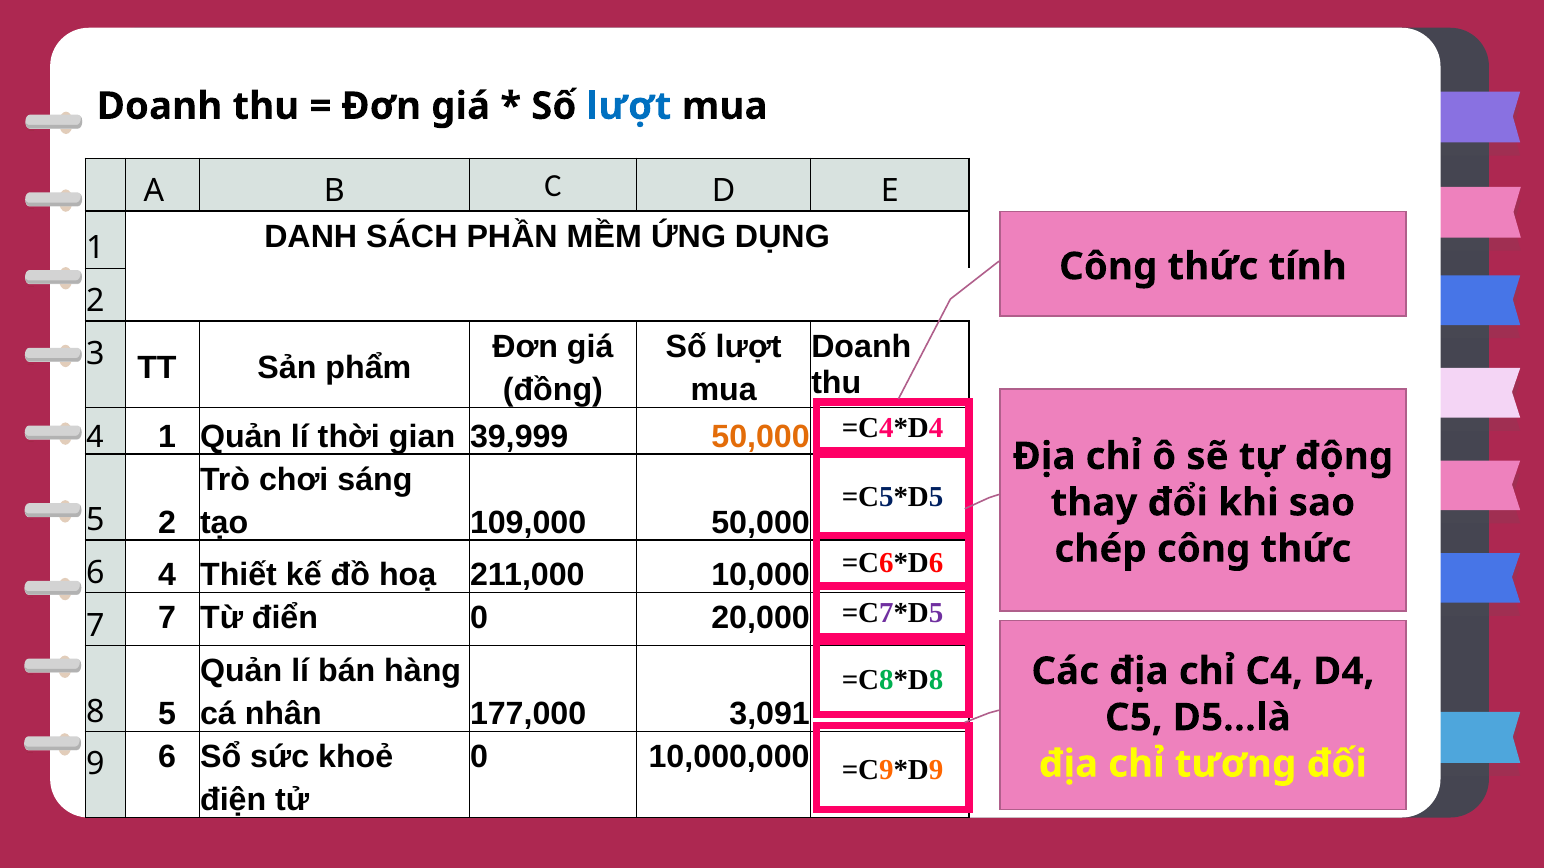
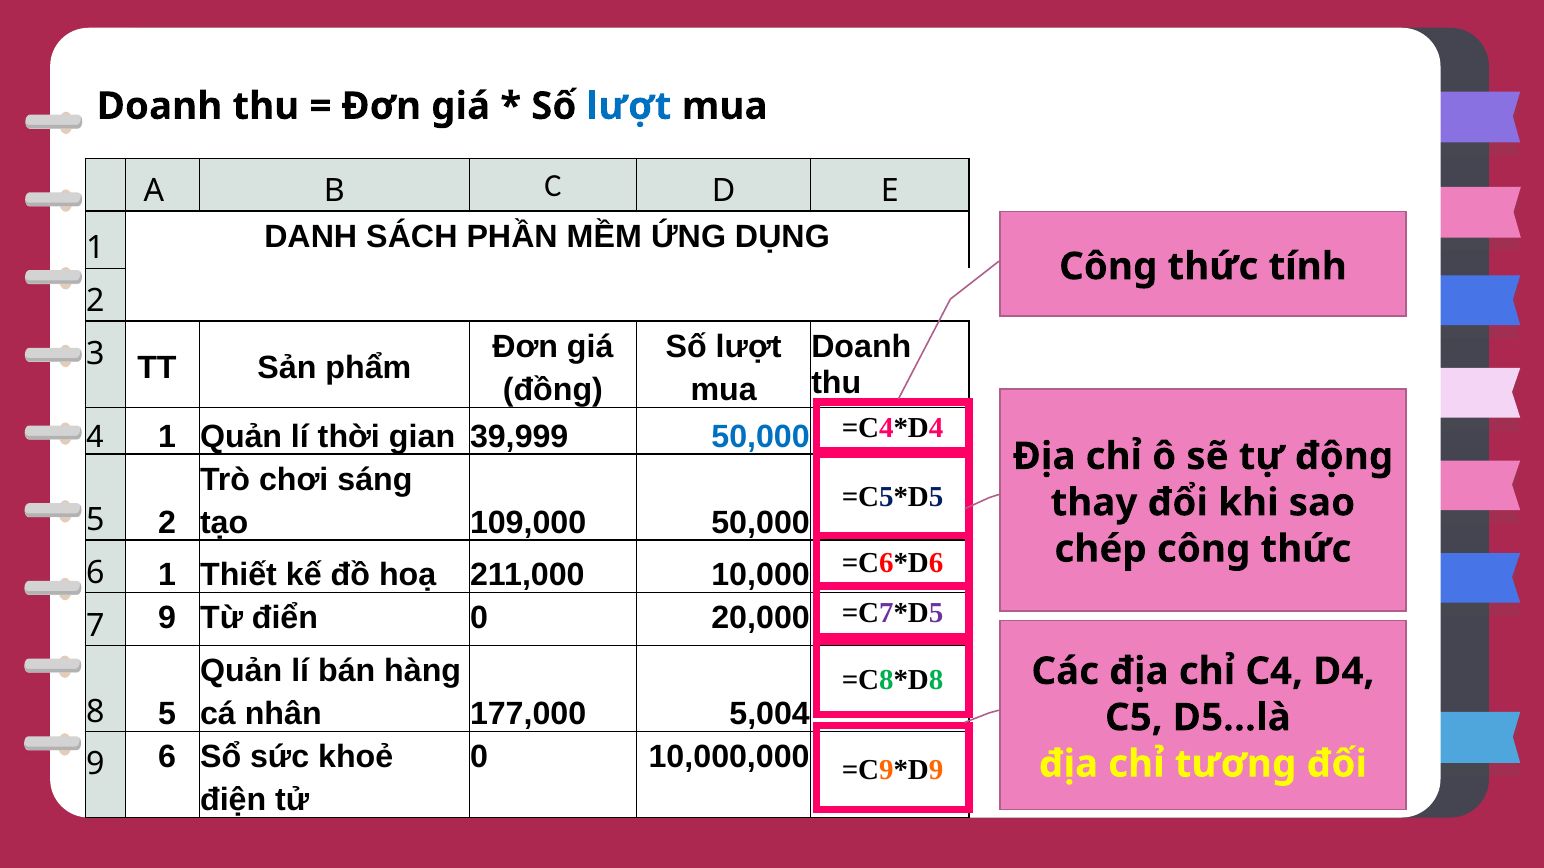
50,000 at (761, 437) colour: orange -> blue
4 at (167, 576): 4 -> 1
7 at (167, 619): 7 -> 9
3,091: 3,091 -> 5,004
